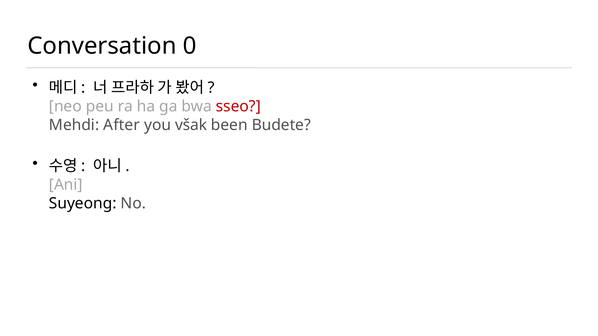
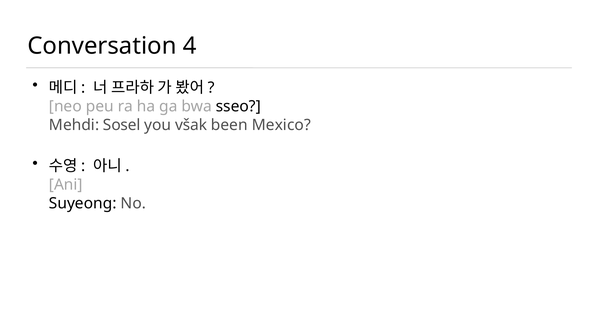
0: 0 -> 4
sseo colour: red -> black
After: After -> Sosel
Budete: Budete -> Mexico
